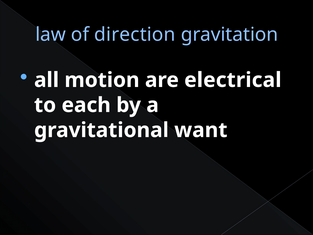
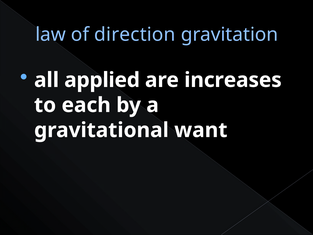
motion: motion -> applied
electrical: electrical -> increases
